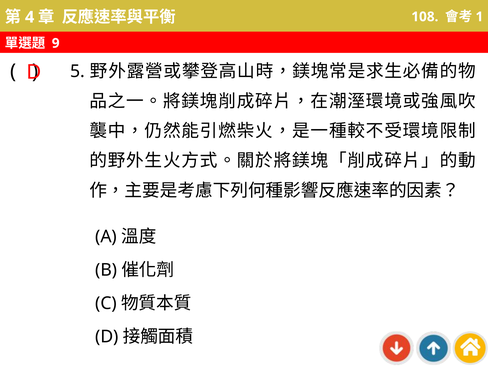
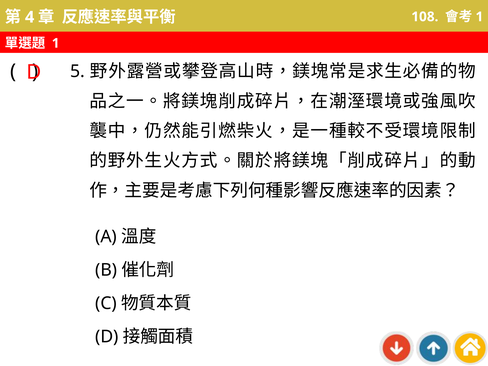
9 at (56, 43): 9 -> 1
